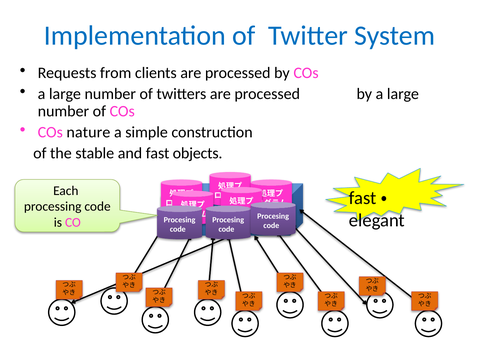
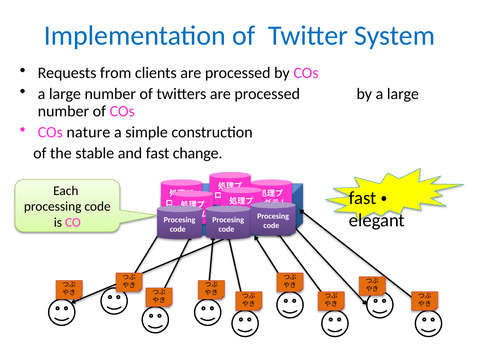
objects: objects -> change
